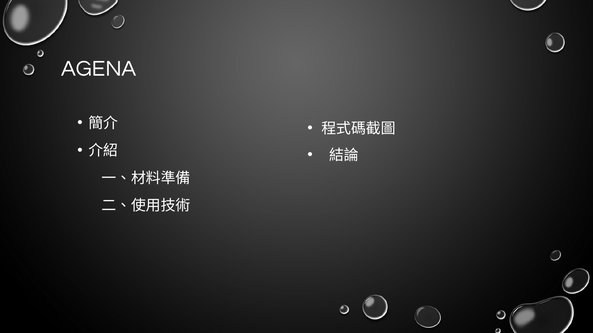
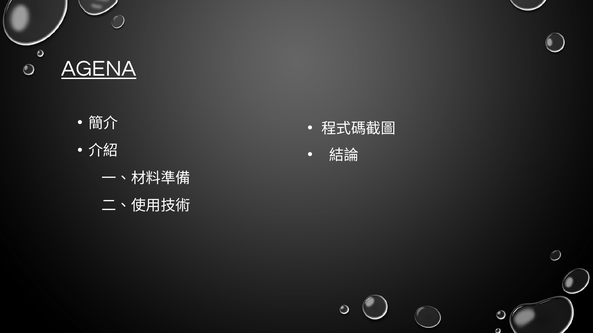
AGENA underline: none -> present
